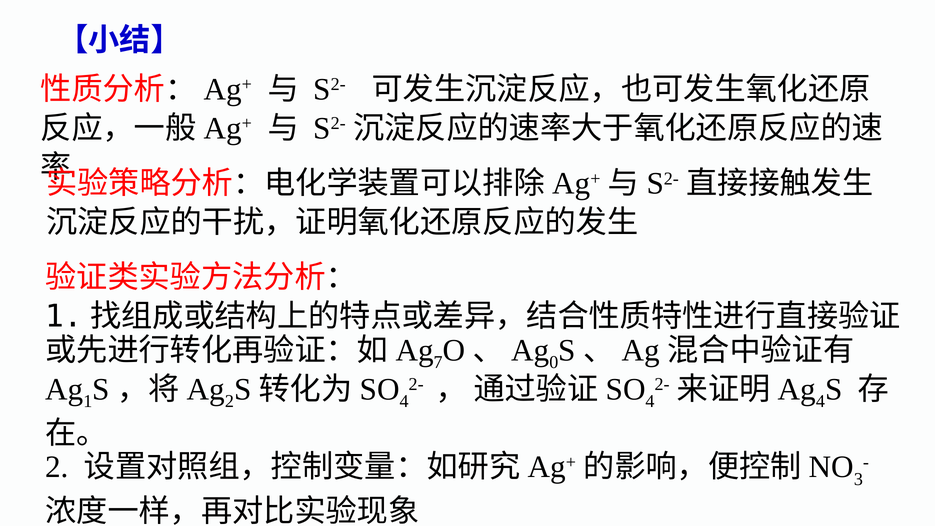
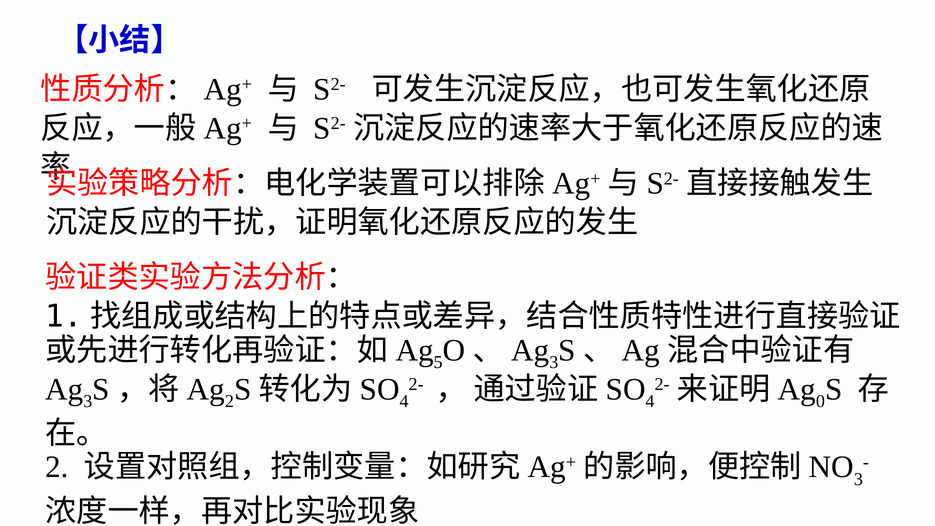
7: 7 -> 5
0 at (554, 362): 0 -> 3
1 at (88, 401): 1 -> 3
4 at (820, 401): 4 -> 0
